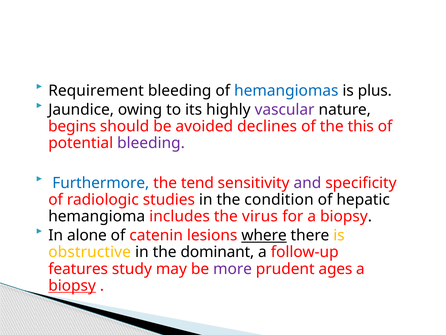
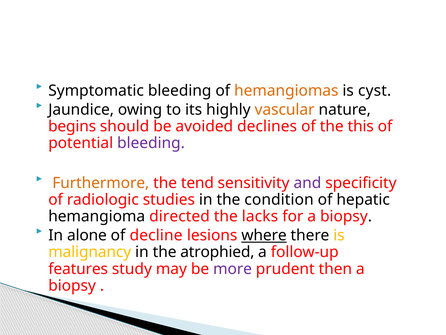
Requirement: Requirement -> Symptomatic
hemangiomas colour: blue -> orange
plus: plus -> cyst
vascular colour: purple -> orange
Furthermore colour: blue -> orange
includes: includes -> directed
virus: virus -> lacks
catenin: catenin -> decline
obstructive: obstructive -> malignancy
dominant: dominant -> atrophied
ages: ages -> then
biopsy at (72, 285) underline: present -> none
